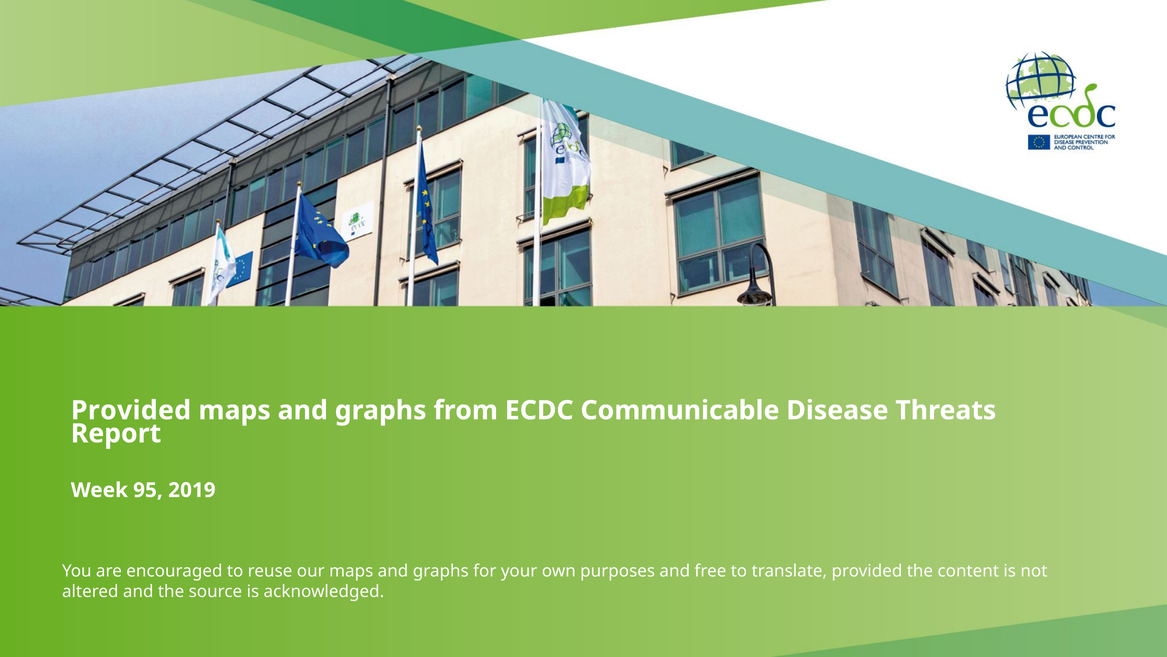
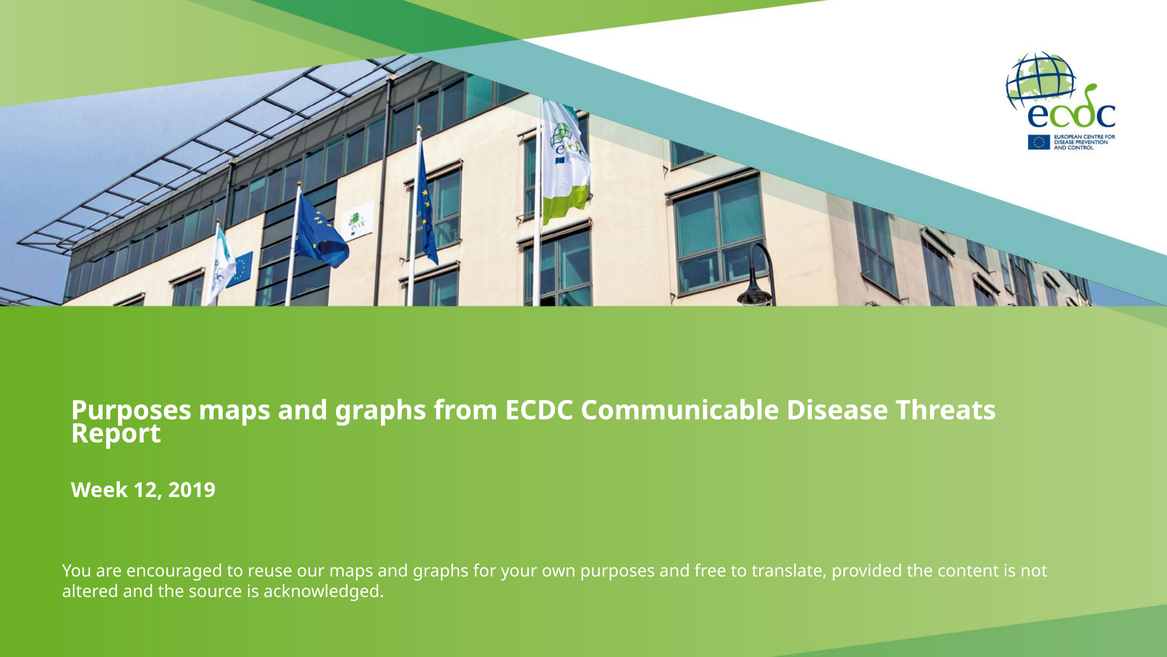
Provided at (131, 410): Provided -> Purposes
95: 95 -> 12
